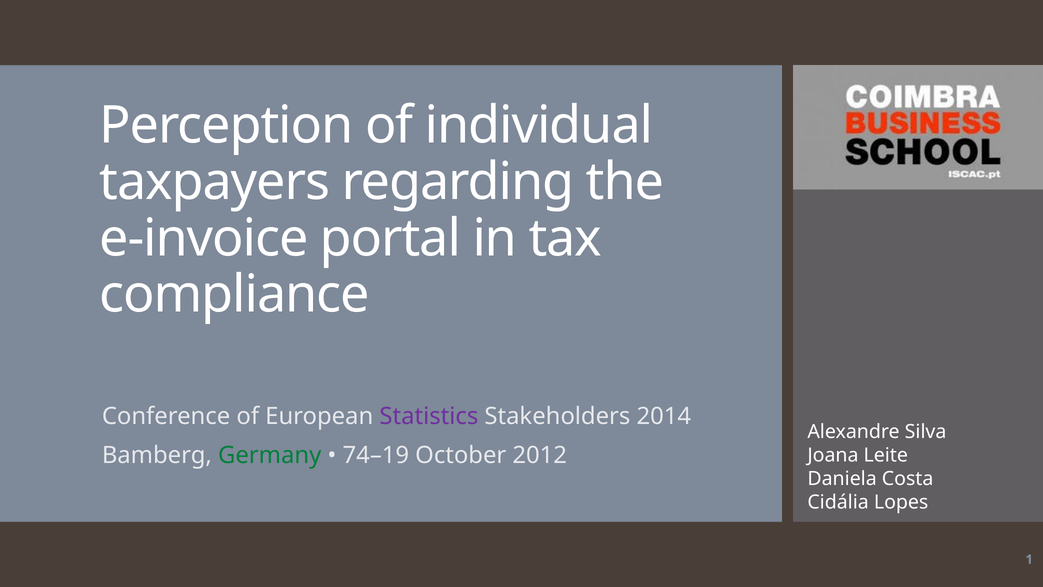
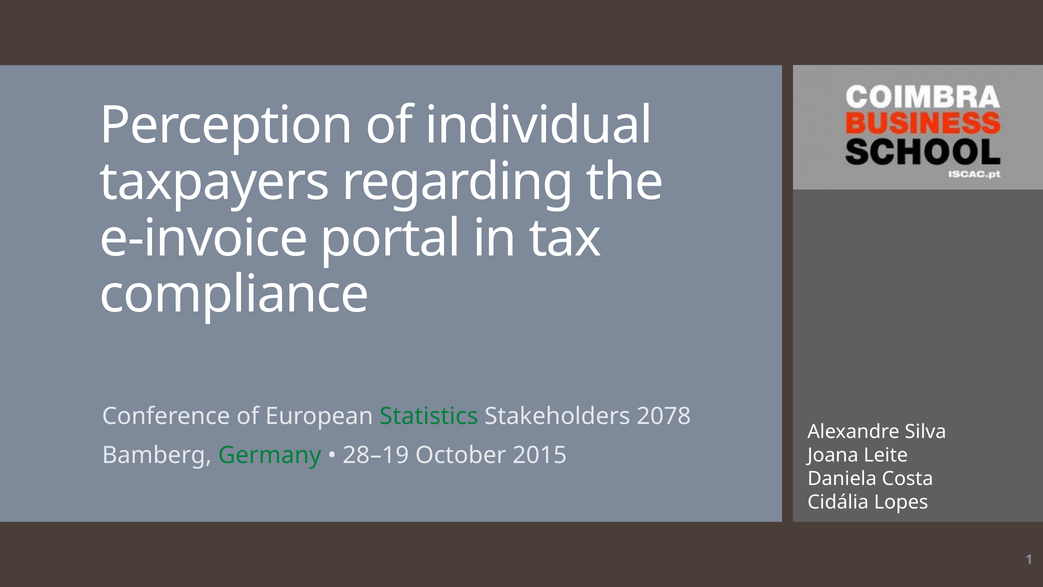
Statistics colour: purple -> green
2014: 2014 -> 2078
74–19: 74–19 -> 28–19
2012: 2012 -> 2015
